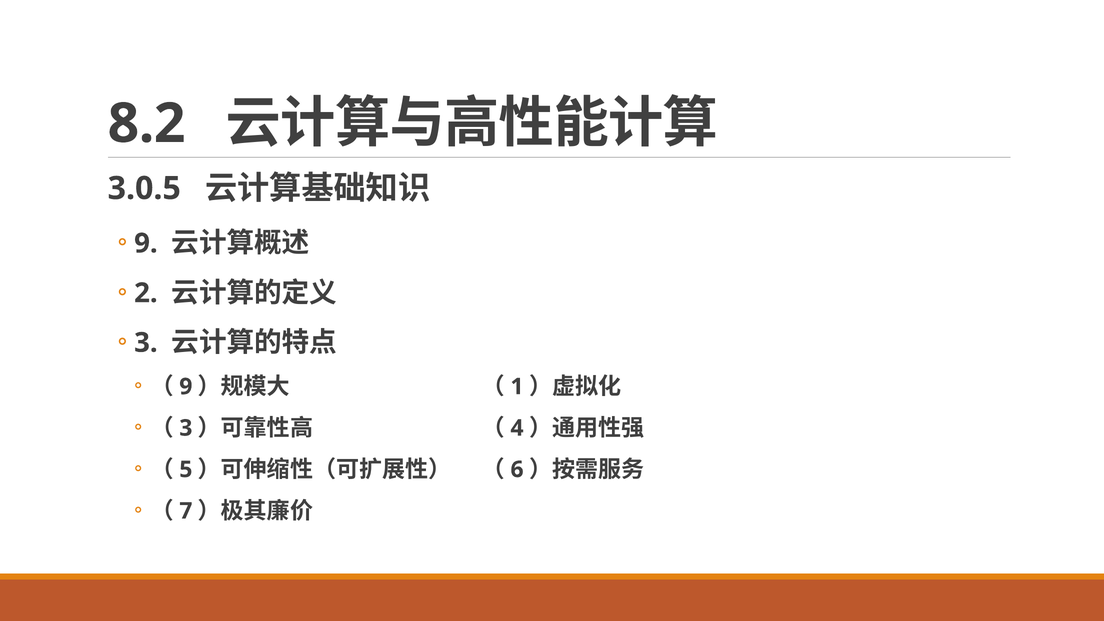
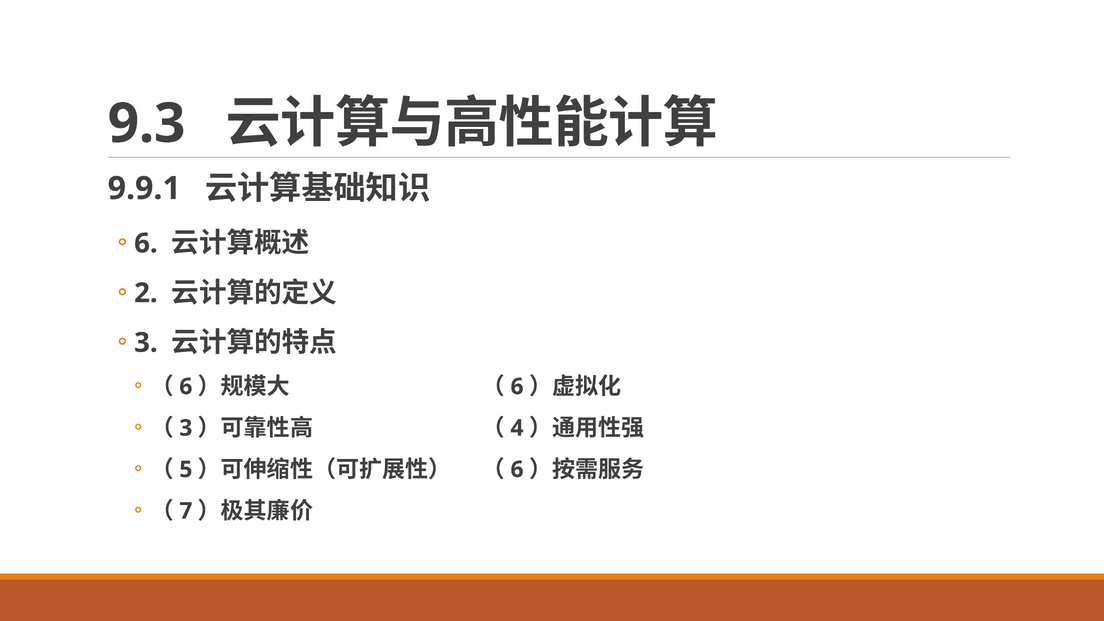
8.2: 8.2 -> 9.3
3.0.5: 3.0.5 -> 9.9.1
9 at (146, 243): 9 -> 6
9 at (186, 387): 9 -> 6
1 at (517, 387): 1 -> 6
